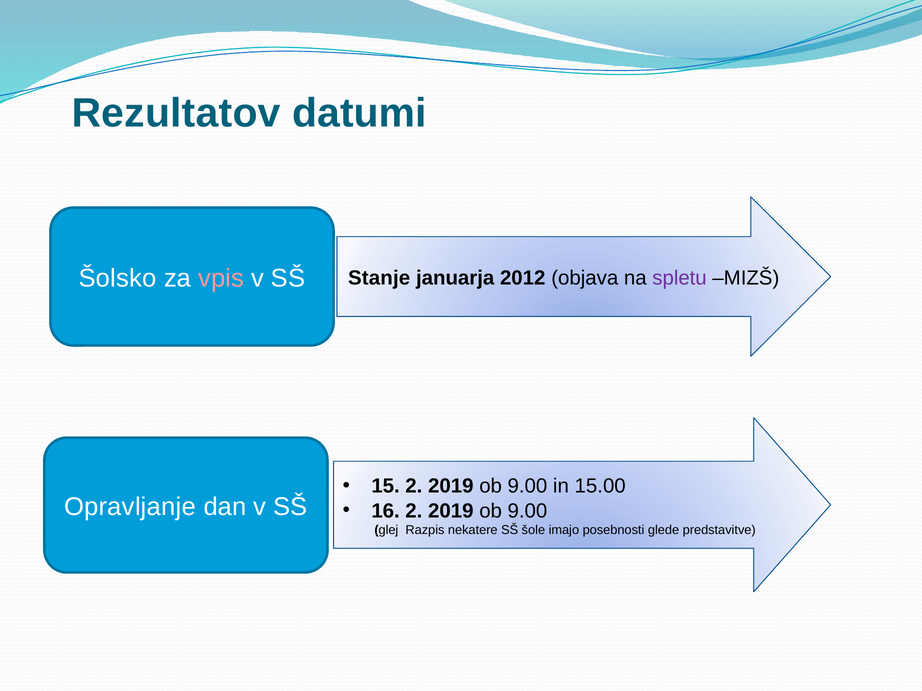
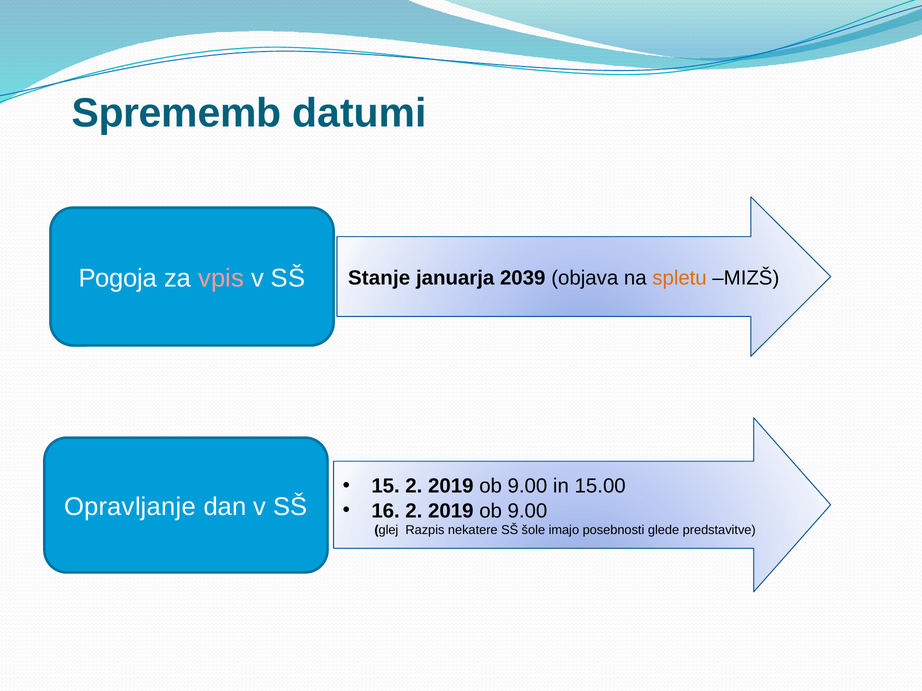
Rezultatov: Rezultatov -> Sprememb
Šolsko: Šolsko -> Pogoja
2012: 2012 -> 2039
spletu colour: purple -> orange
